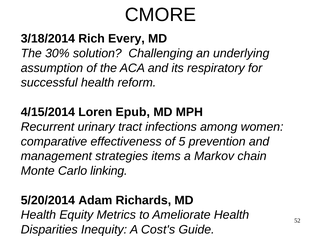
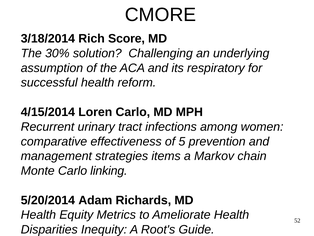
Every: Every -> Score
Loren Epub: Epub -> Carlo
Cost's: Cost's -> Root's
